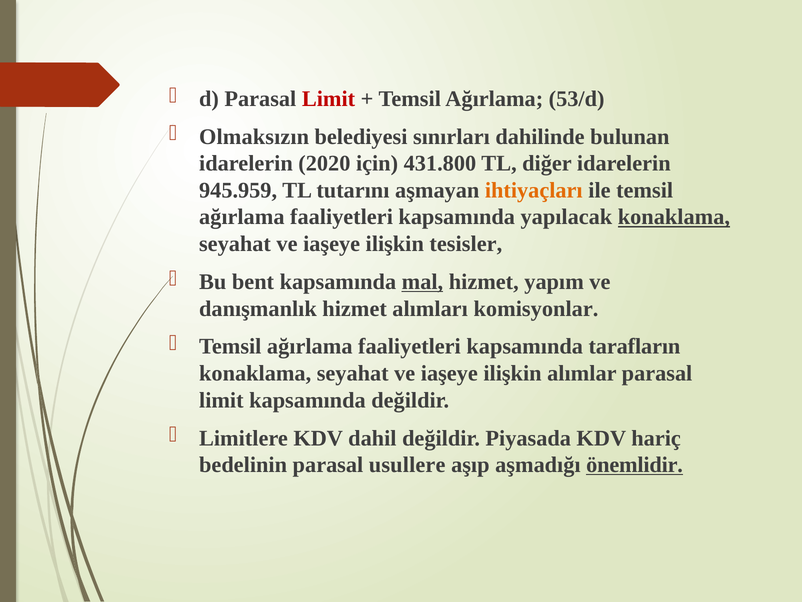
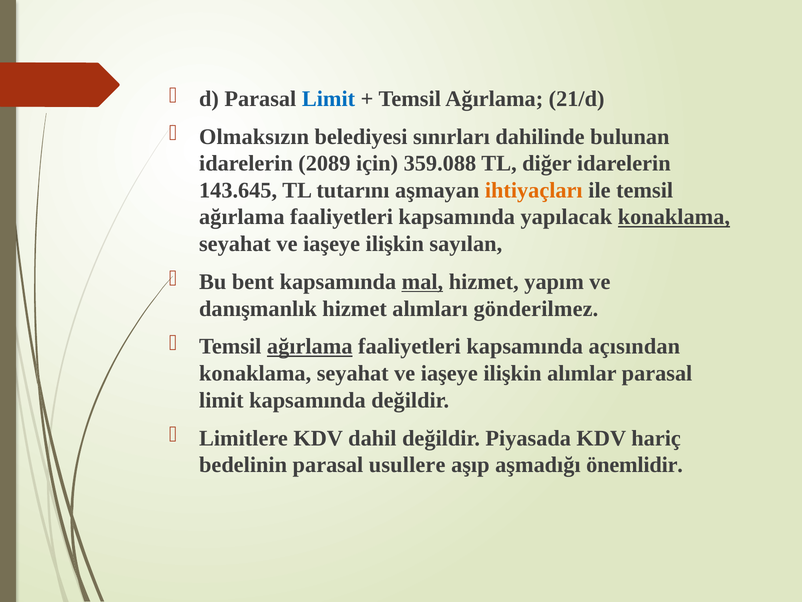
Limit at (329, 99) colour: red -> blue
53/d: 53/d -> 21/d
2020: 2020 -> 2089
431.800: 431.800 -> 359.088
945.959: 945.959 -> 143.645
tesisler: tesisler -> sayılan
komisyonlar: komisyonlar -> gönderilmez
ağırlama at (310, 346) underline: none -> present
tarafların: tarafların -> açısından
önemlidir underline: present -> none
